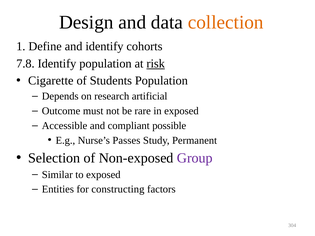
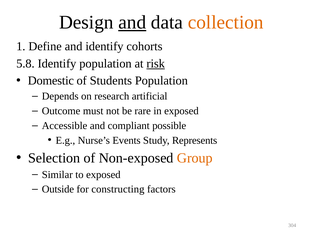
and at (132, 22) underline: none -> present
7.8: 7.8 -> 5.8
Cigarette: Cigarette -> Domestic
Passes: Passes -> Events
Permanent: Permanent -> Represents
Group colour: purple -> orange
Entities: Entities -> Outside
